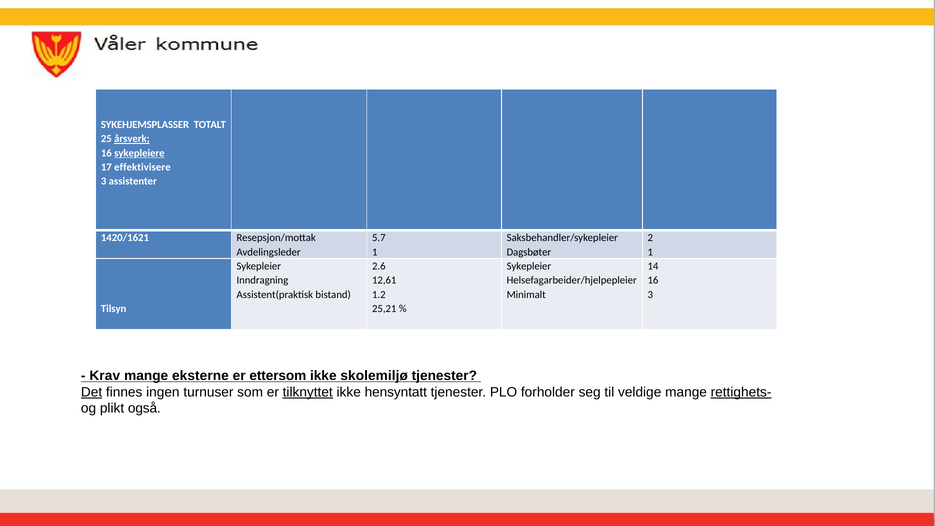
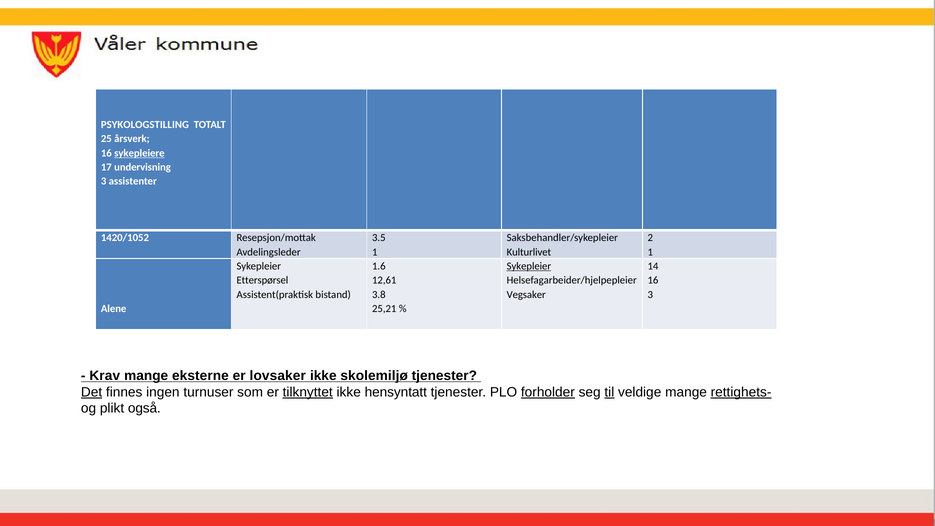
SYKEHJEMSPLASSER: SYKEHJEMSPLASSER -> PSYKOLOGSTILLING
årsverk underline: present -> none
effektivisere: effektivisere -> undervisning
1420/1621: 1420/1621 -> 1420/1052
5.7: 5.7 -> 3.5
Dagsbøter: Dagsbøter -> Kulturlivet
2.6: 2.6 -> 1.6
Sykepleier at (529, 266) underline: none -> present
Inndragning: Inndragning -> Etterspørsel
1.2: 1.2 -> 3.8
Minimalt: Minimalt -> Vegsaker
Tilsyn: Tilsyn -> Alene
ettersom: ettersom -> lovsaker
forholder underline: none -> present
til underline: none -> present
